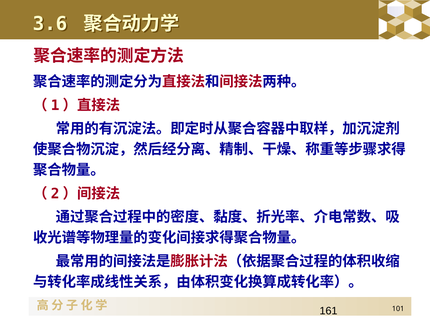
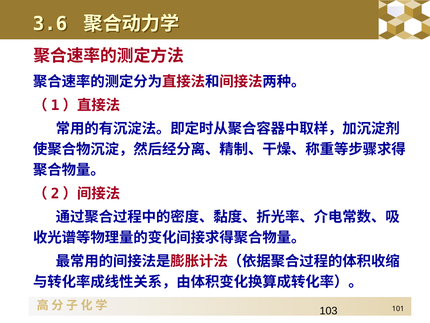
161: 161 -> 103
